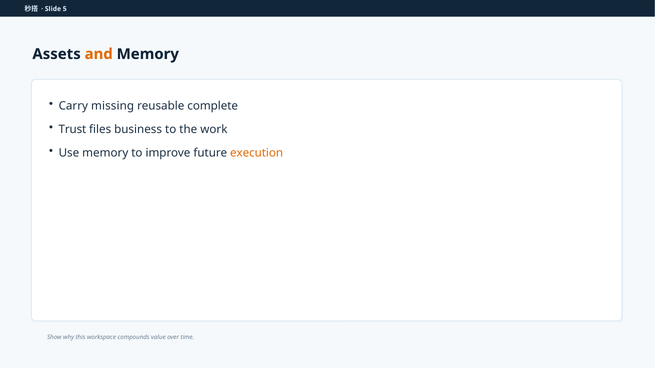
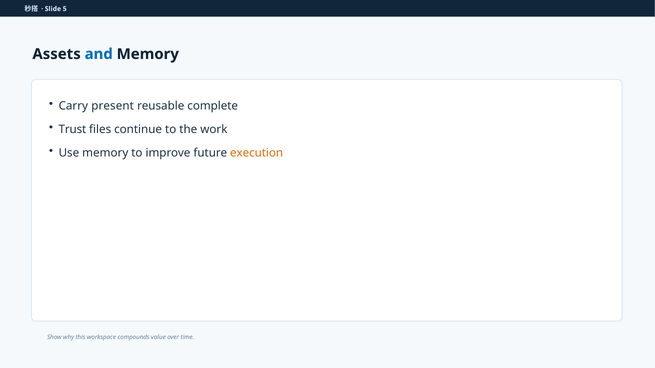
and colour: orange -> blue
missing: missing -> present
business: business -> continue
